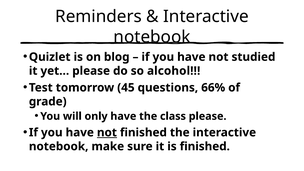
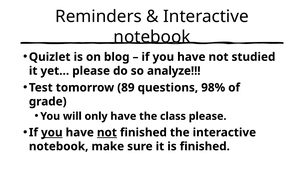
alcohol: alcohol -> analyze
45: 45 -> 89
66%: 66% -> 98%
you at (52, 132) underline: none -> present
